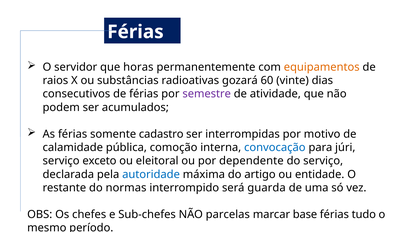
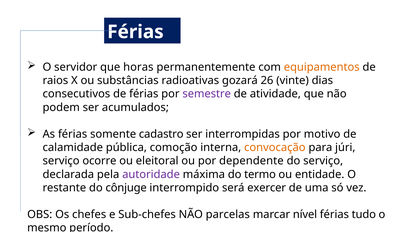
60: 60 -> 26
convocação colour: blue -> orange
exceto: exceto -> ocorre
autoridade colour: blue -> purple
artigo: artigo -> termo
normas: normas -> cônjuge
guarda: guarda -> exercer
base: base -> nível
